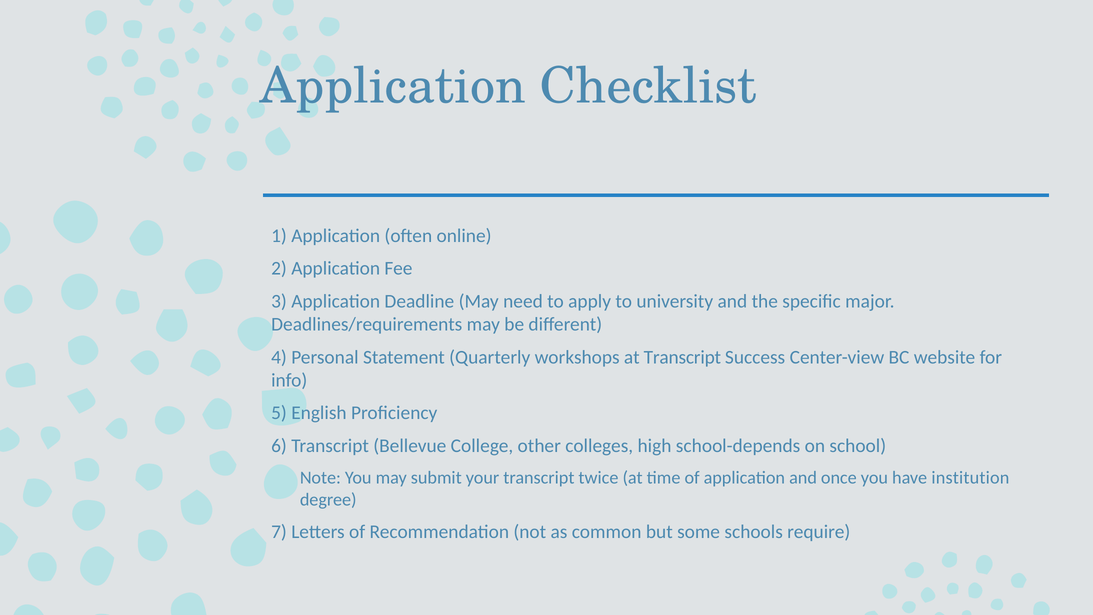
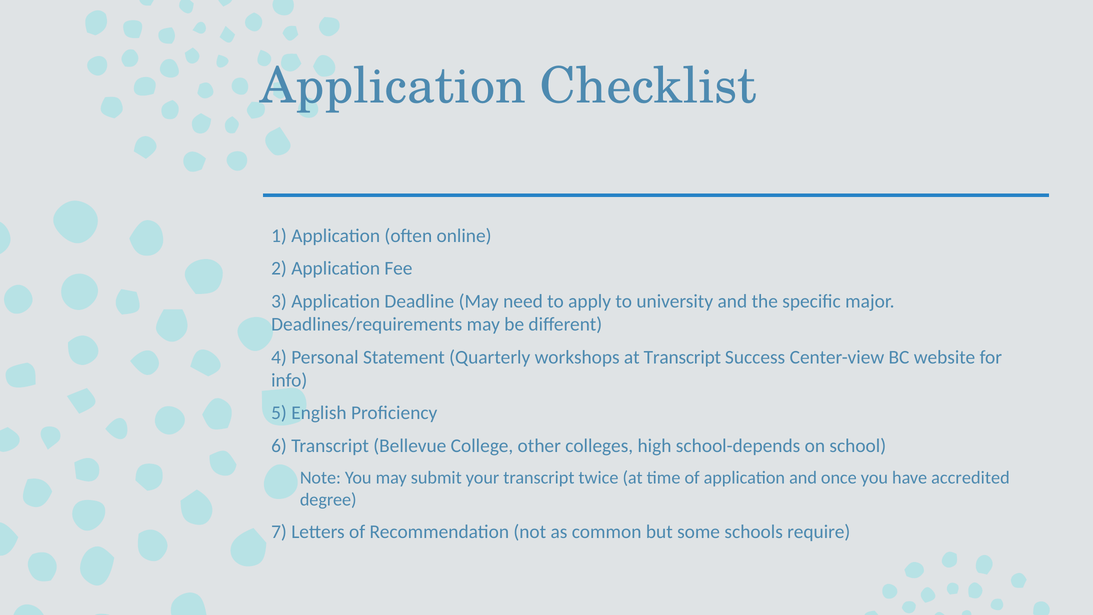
institution: institution -> accredited
